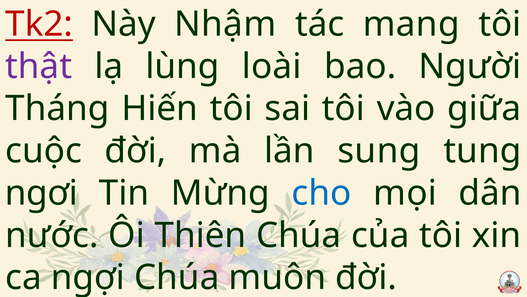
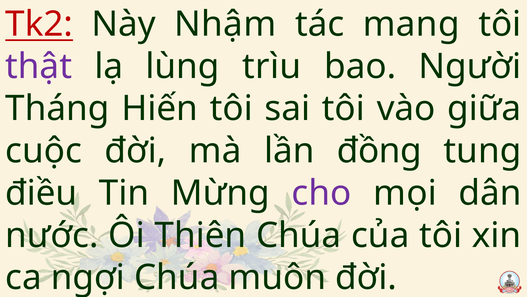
loài: loài -> trìu
sung: sung -> đồng
ngơi: ngơi -> điều
cho colour: blue -> purple
